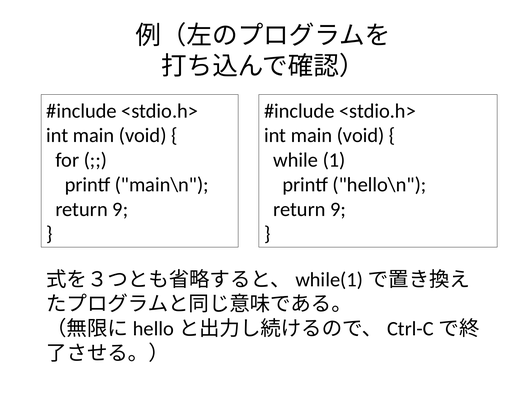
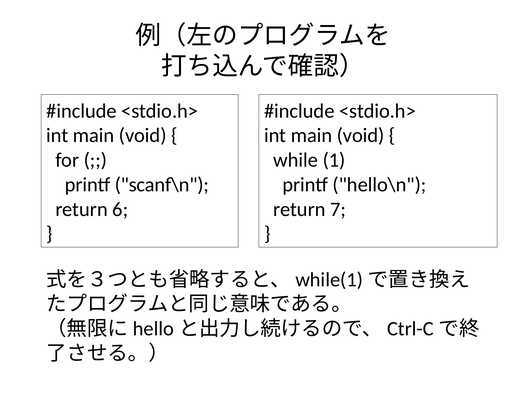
main\n: main\n -> scanf\n
9 at (120, 209): 9 -> 6
9 at (338, 209): 9 -> 7
